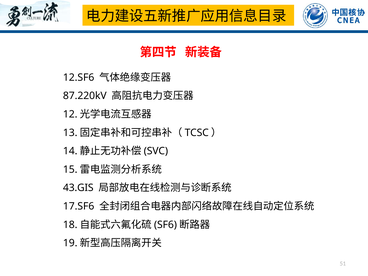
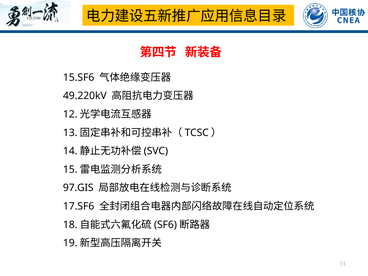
12.SF6: 12.SF6 -> 15.SF6
87.220kV: 87.220kV -> 49.220kV
43.GIS: 43.GIS -> 97.GIS
